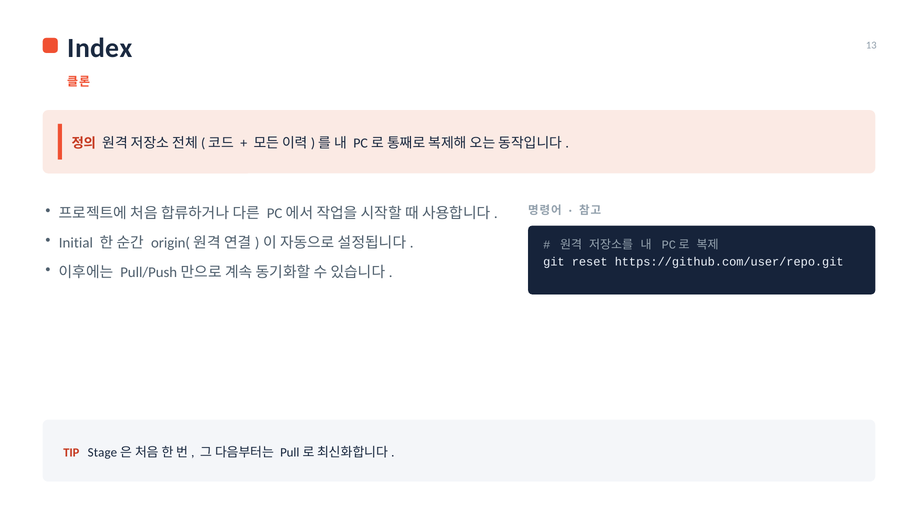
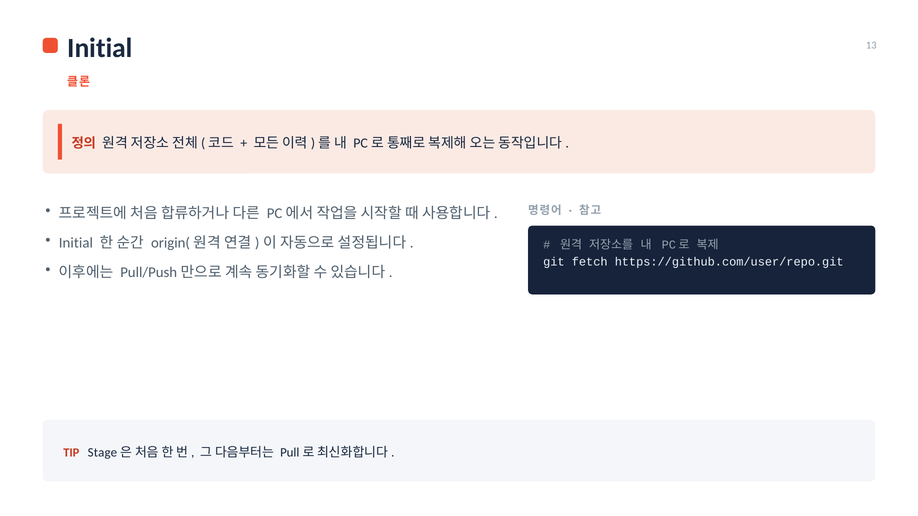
Index at (100, 48): Index -> Initial
reset: reset -> fetch
